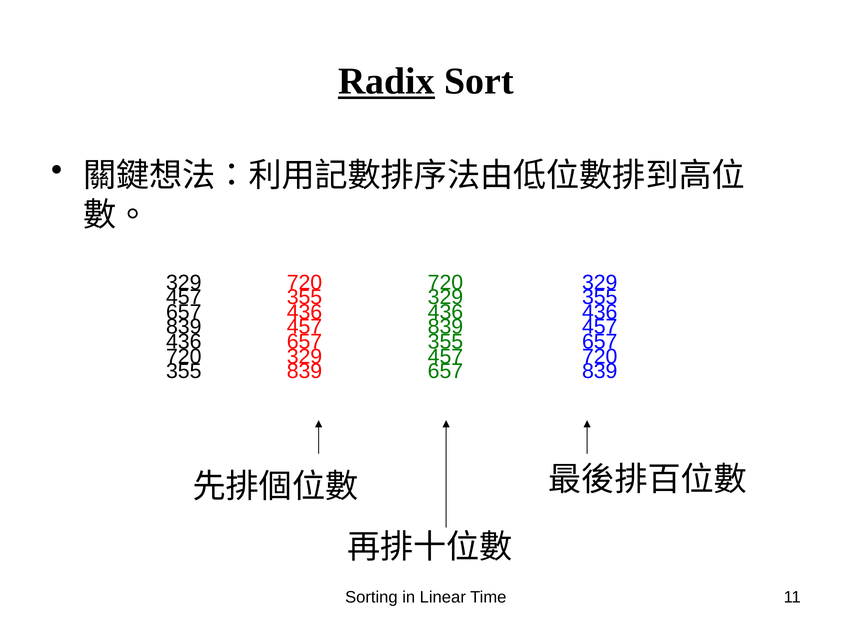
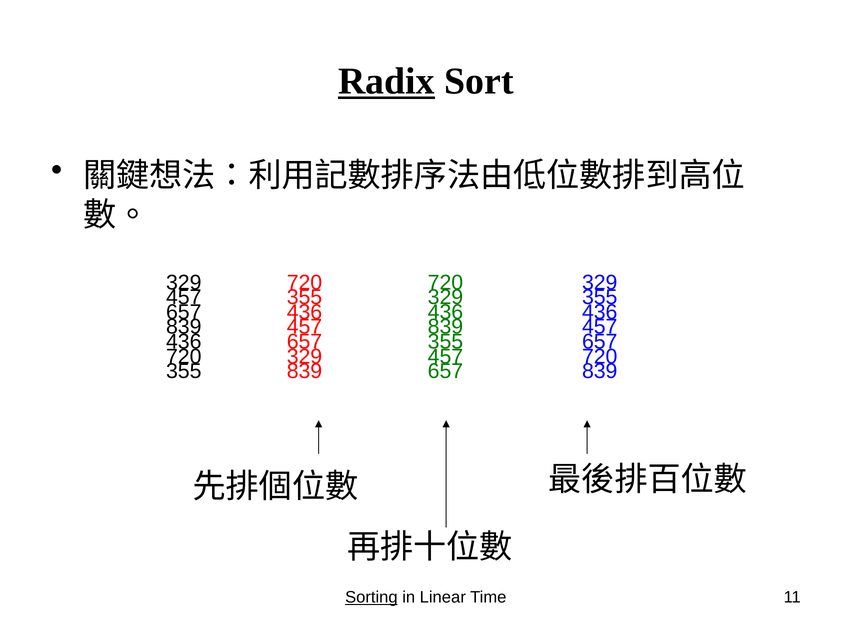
Sorting underline: none -> present
